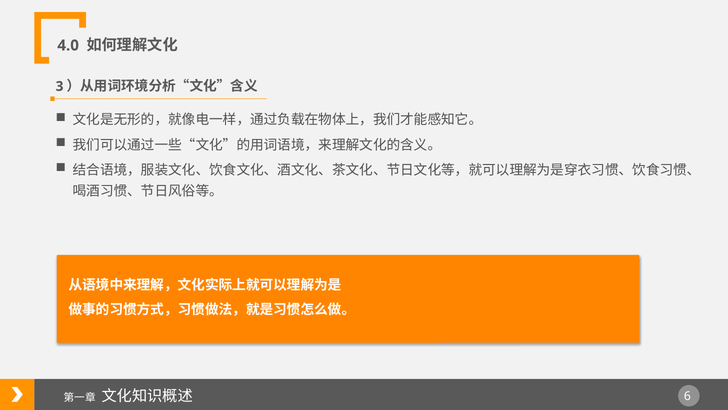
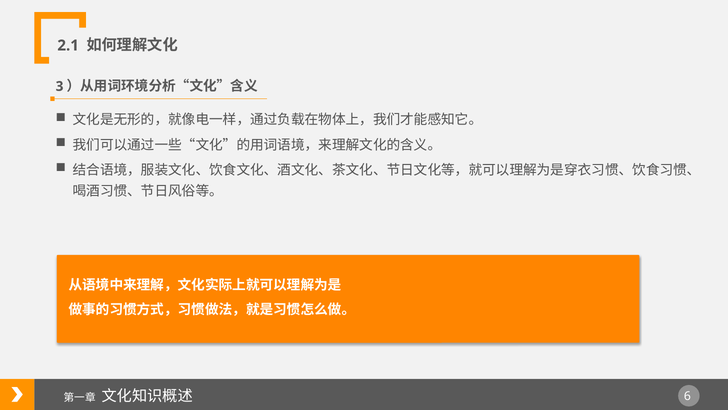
4.0: 4.0 -> 2.1
